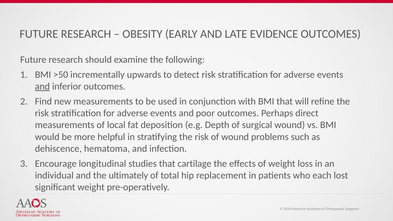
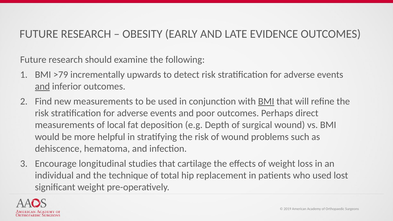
>50: >50 -> >79
BMI at (266, 101) underline: none -> present
ultimately: ultimately -> technique
who each: each -> used
